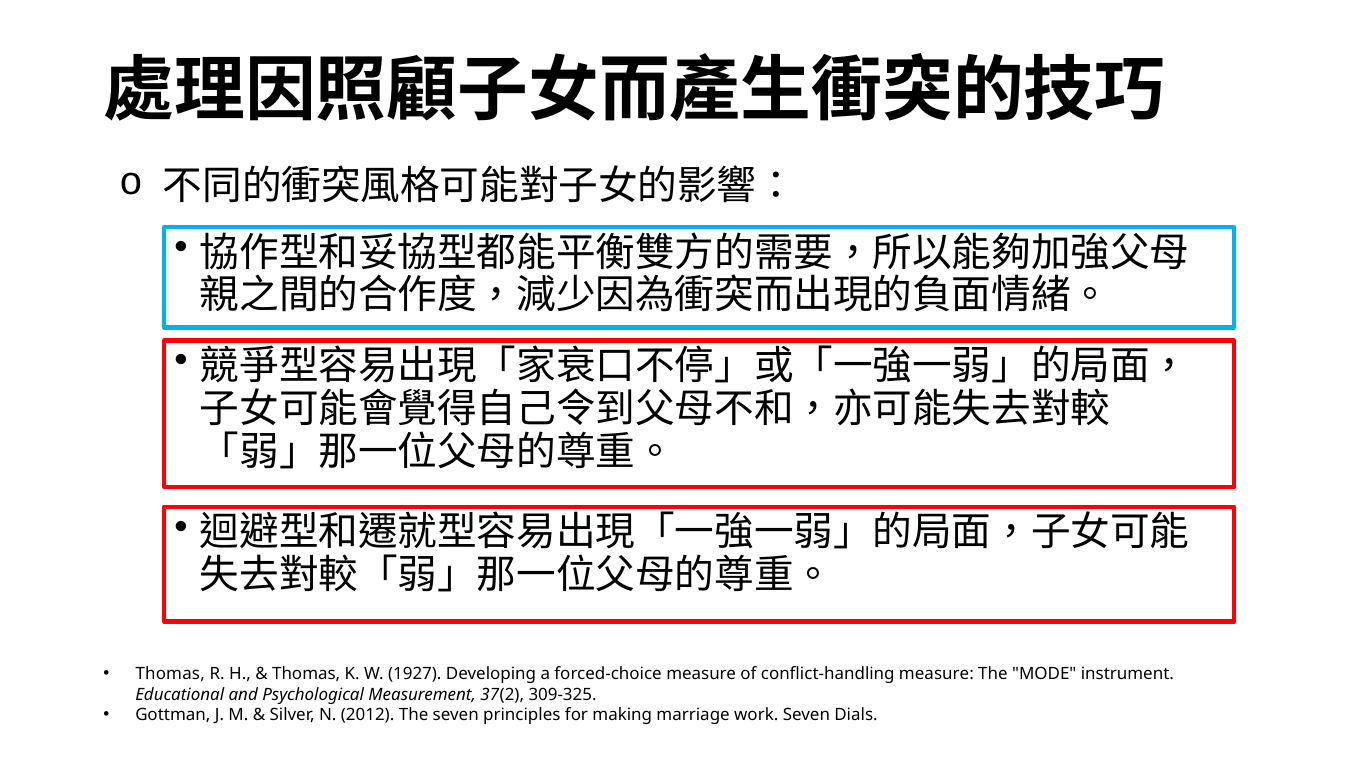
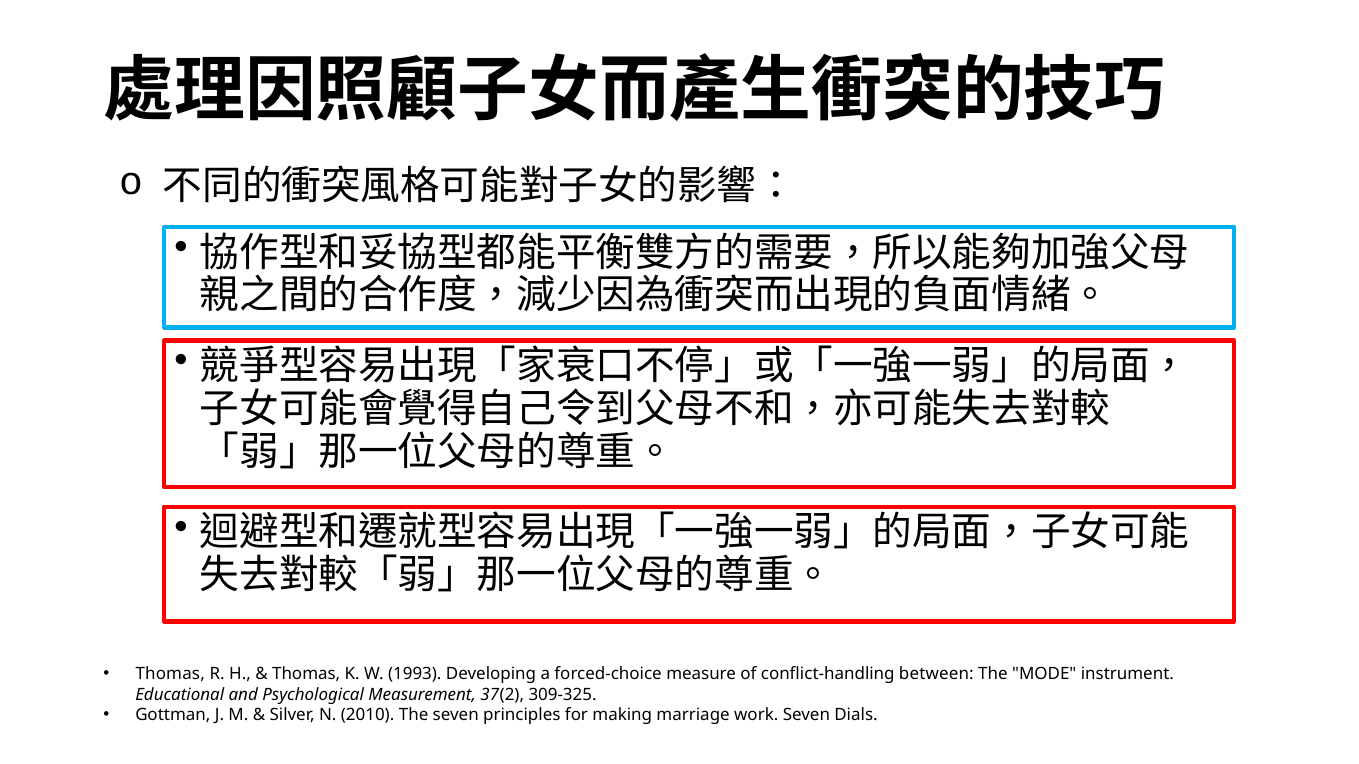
1927: 1927 -> 1993
conflict-handling measure: measure -> between
2012: 2012 -> 2010
